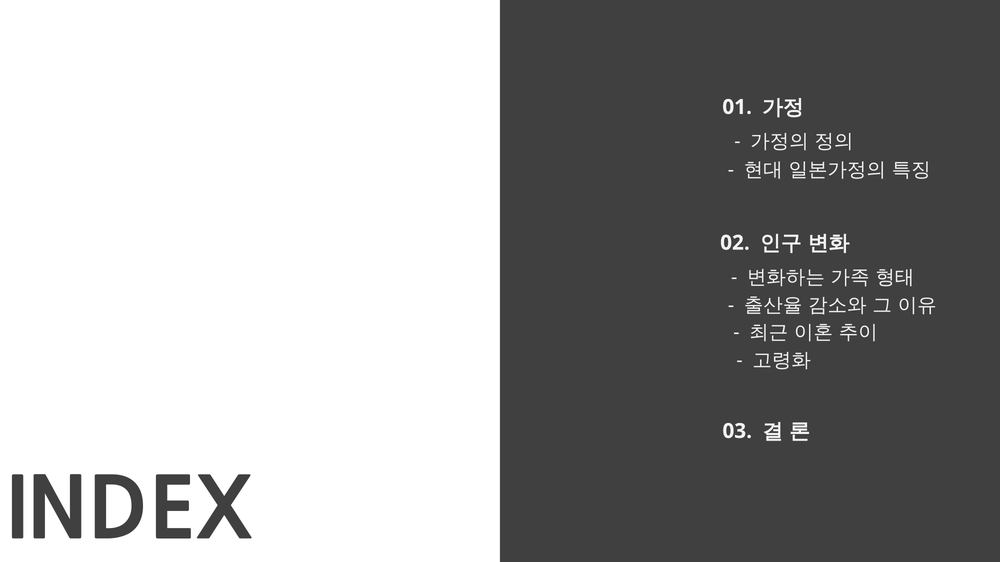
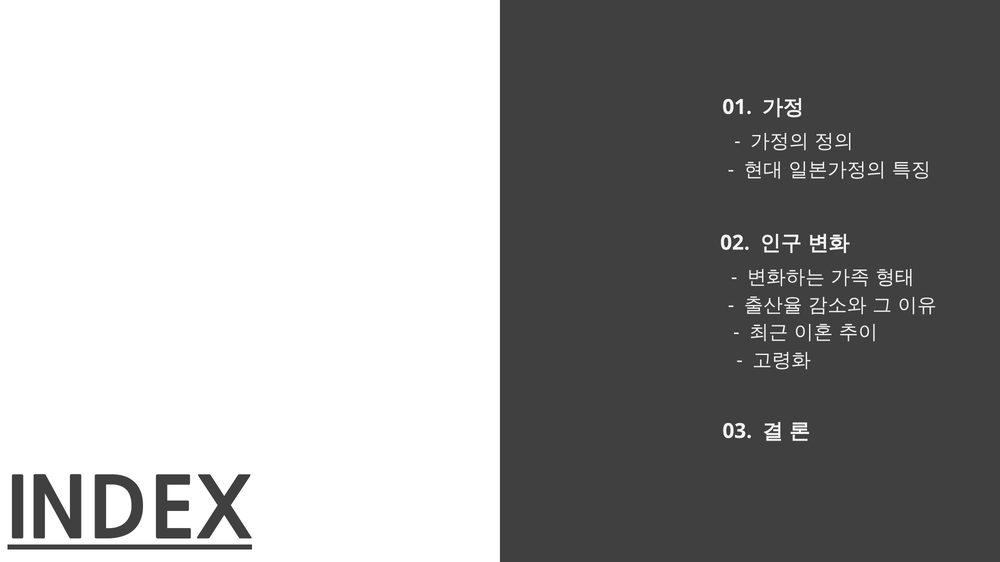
INDEX underline: none -> present
